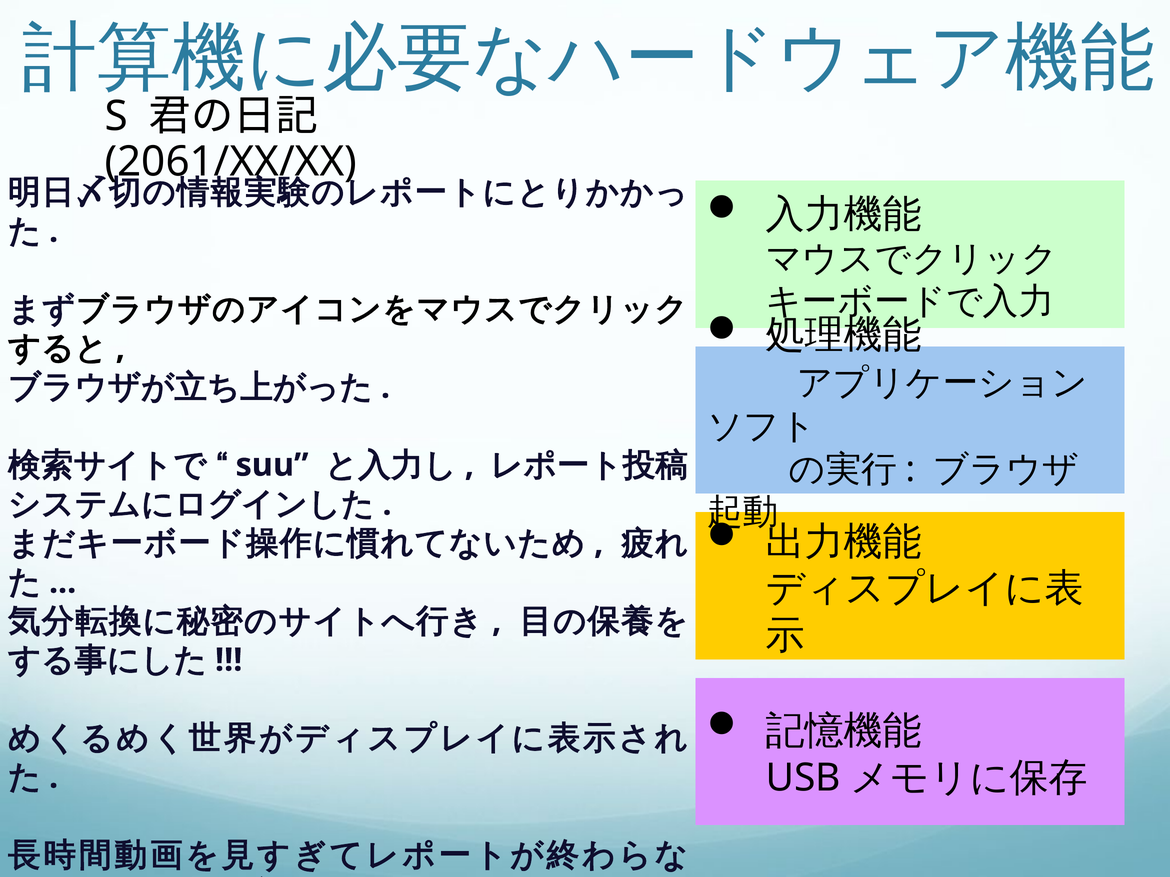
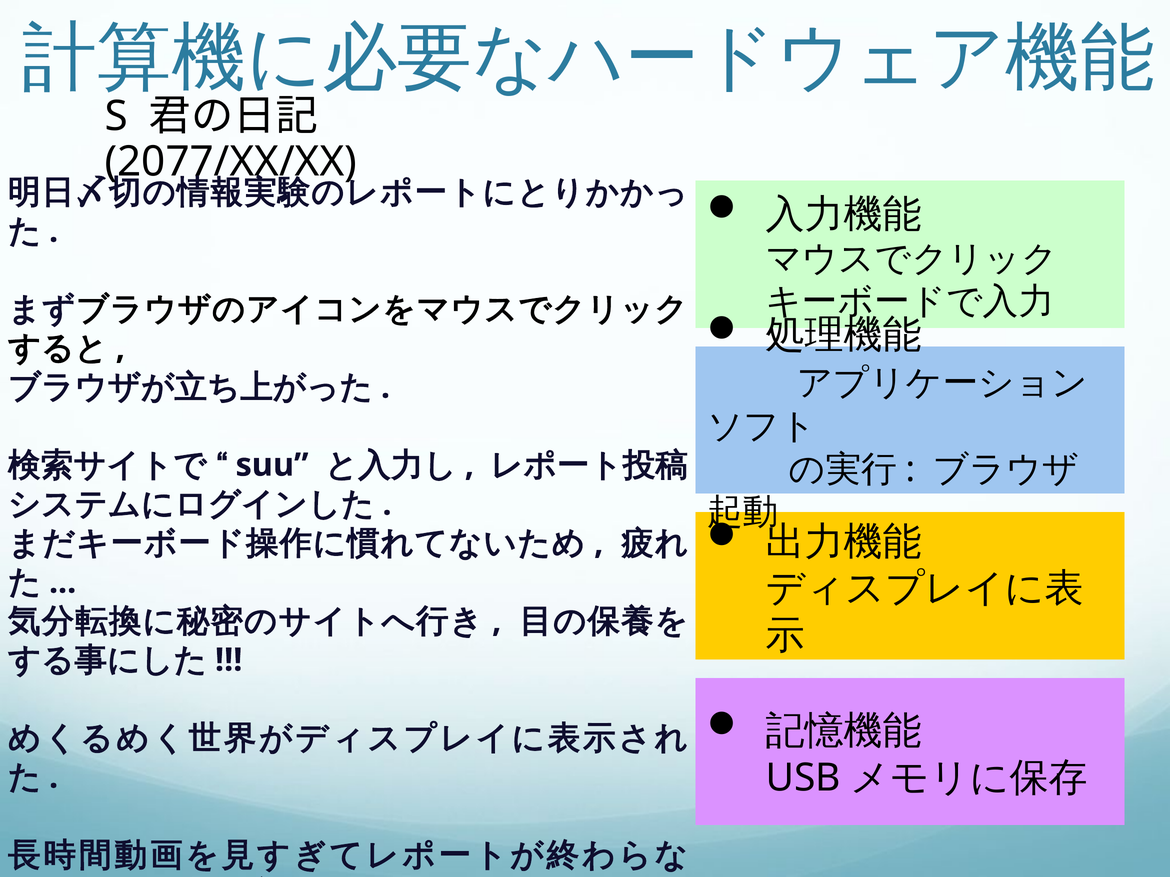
2061/XX/XX: 2061/XX/XX -> 2077/XX/XX
